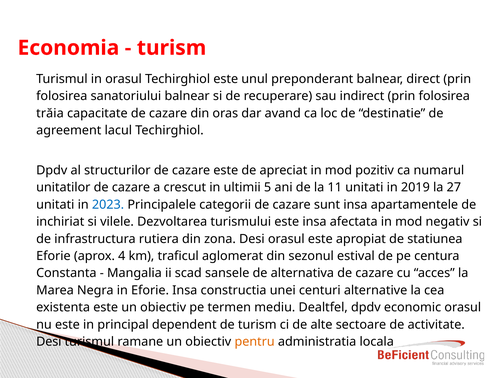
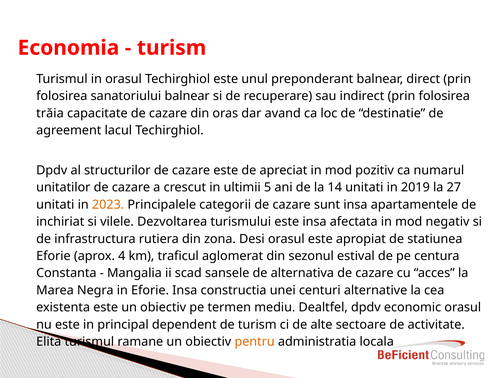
11: 11 -> 14
2023 colour: blue -> orange
Desi at (49, 342): Desi -> Elita
